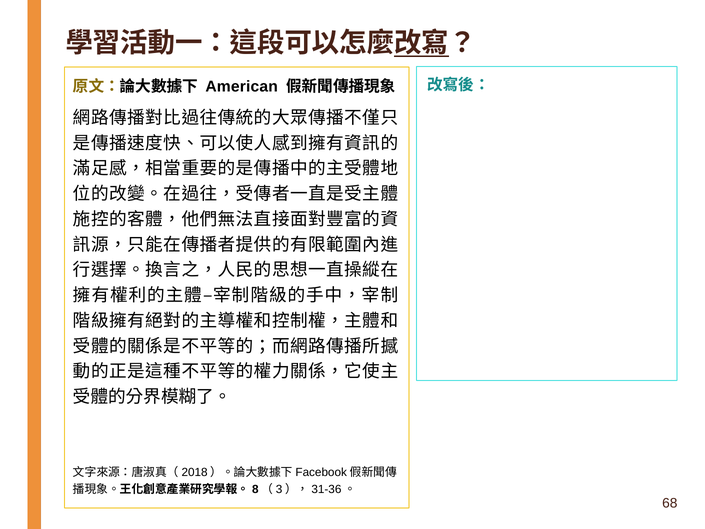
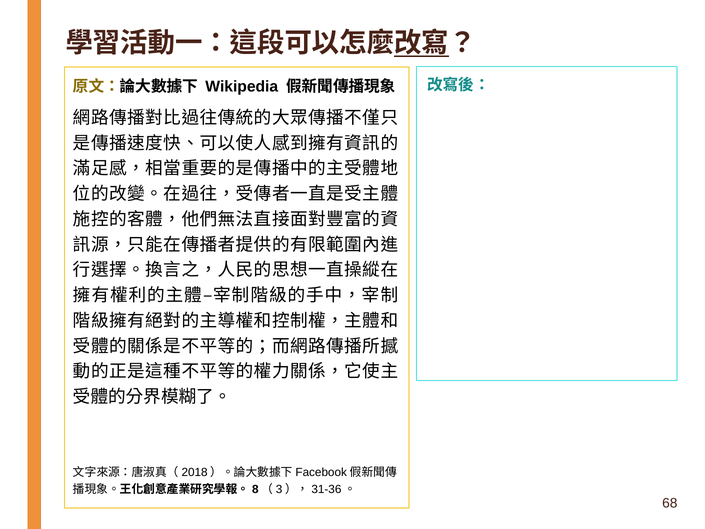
American: American -> Wikipedia
